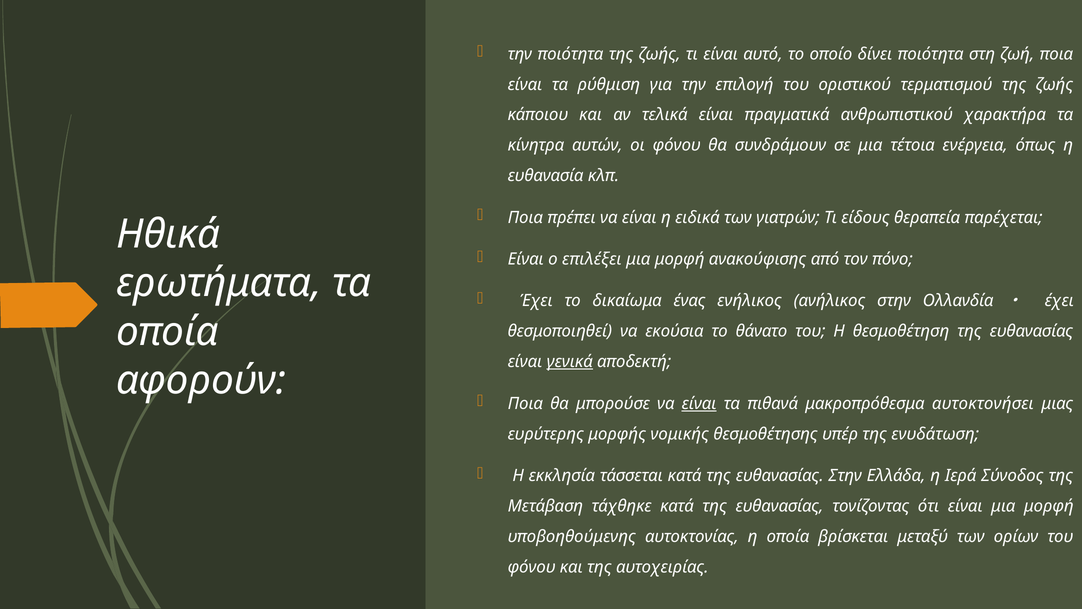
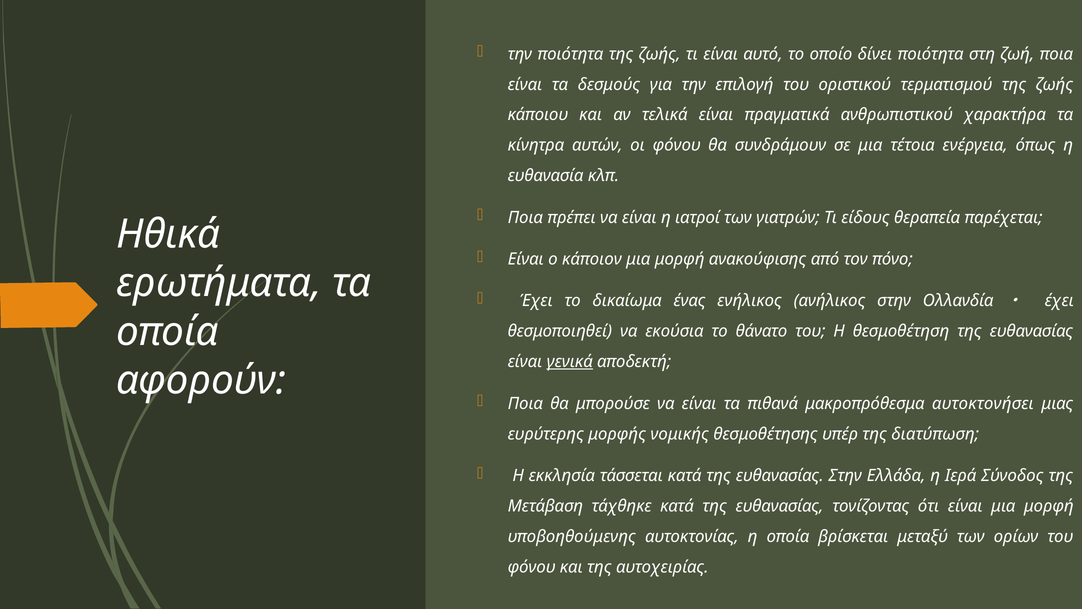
ρύθμιση: ρύθμιση -> δεσμούς
ειδικά: ειδικά -> ιατροί
επιλέξει: επιλέξει -> κάποιον
είναι at (699, 403) underline: present -> none
ενυδάτωση: ενυδάτωση -> διατύπωση
